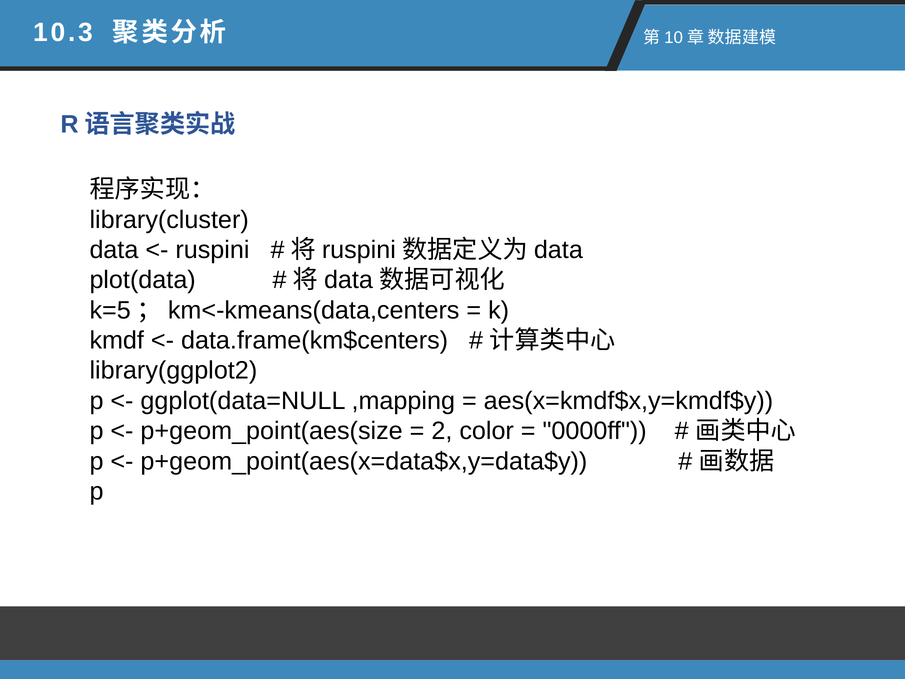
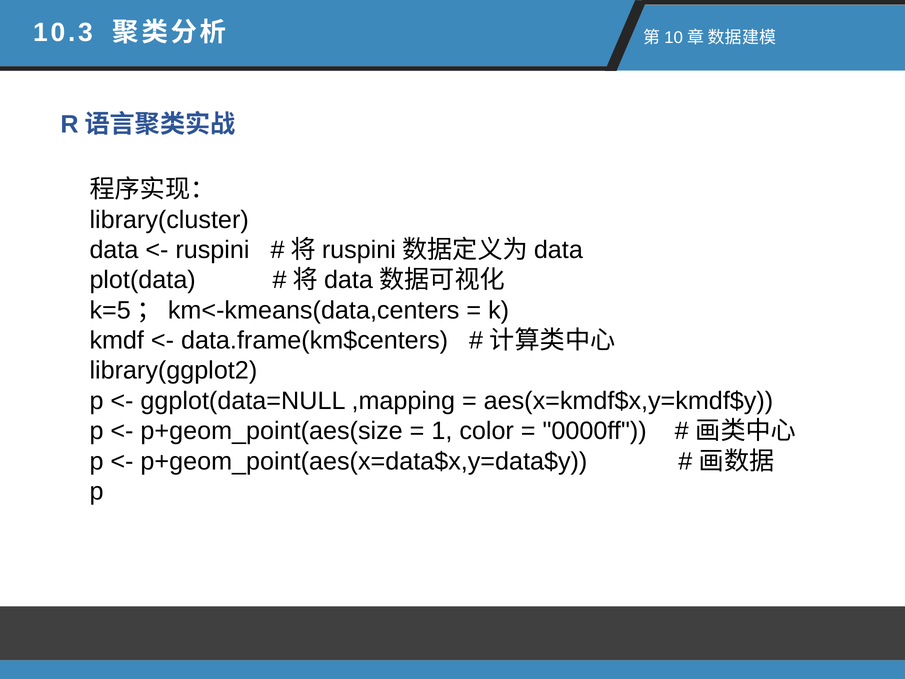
2: 2 -> 1
